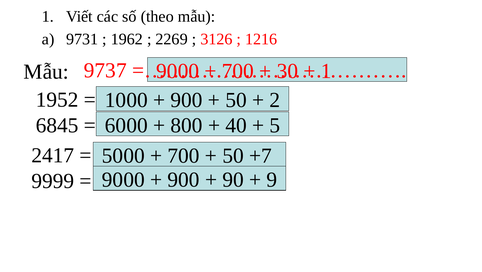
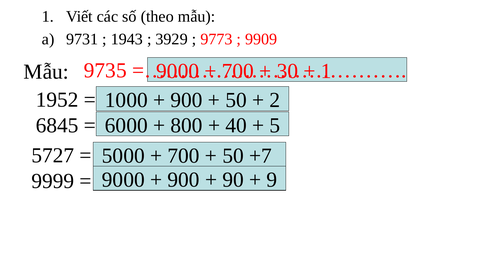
1962: 1962 -> 1943
2269: 2269 -> 3929
3126: 3126 -> 9773
1216: 1216 -> 9909
9737: 9737 -> 9735
2417: 2417 -> 5727
